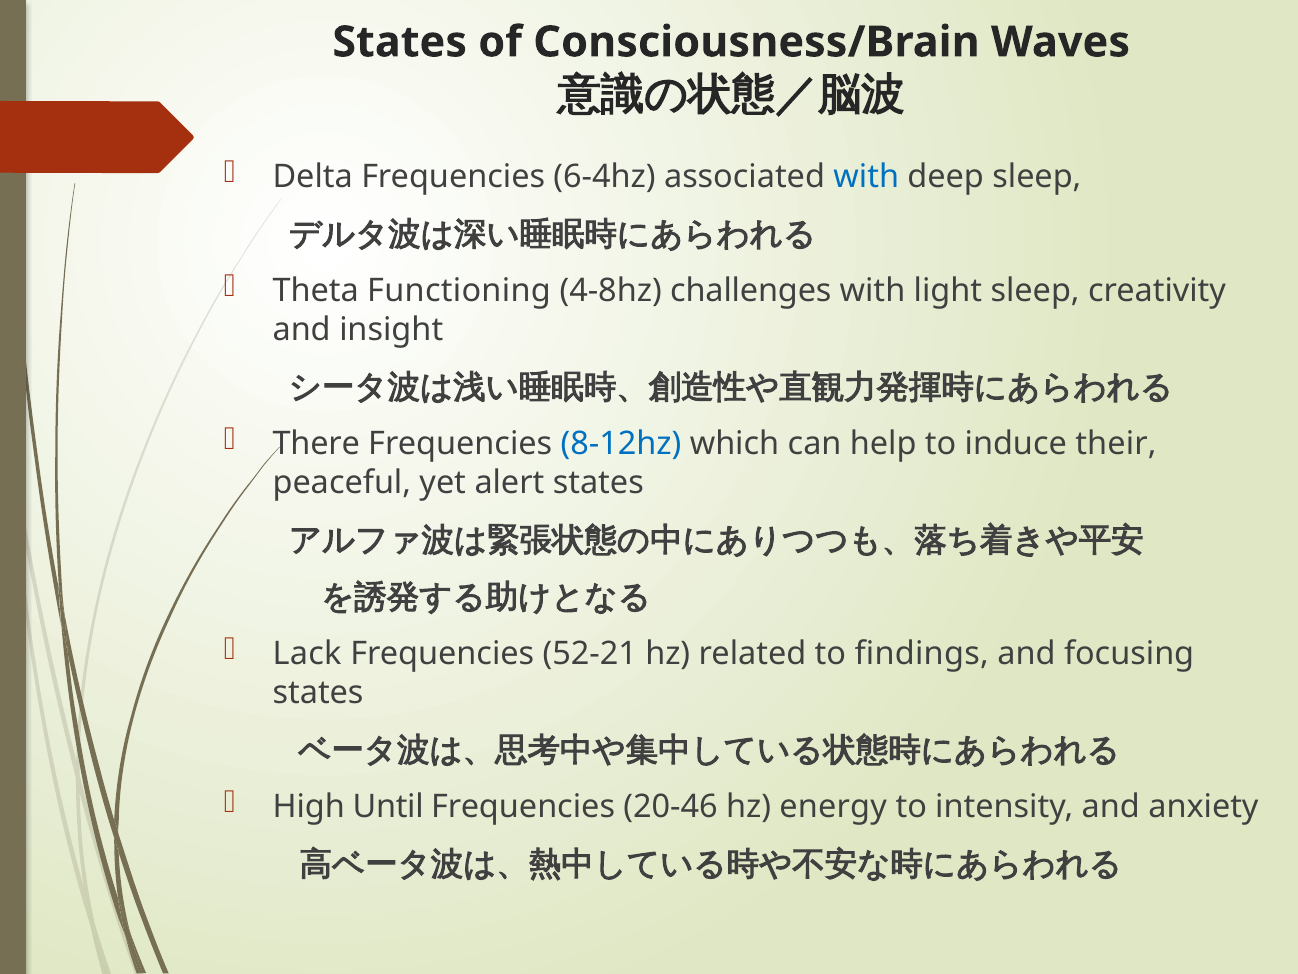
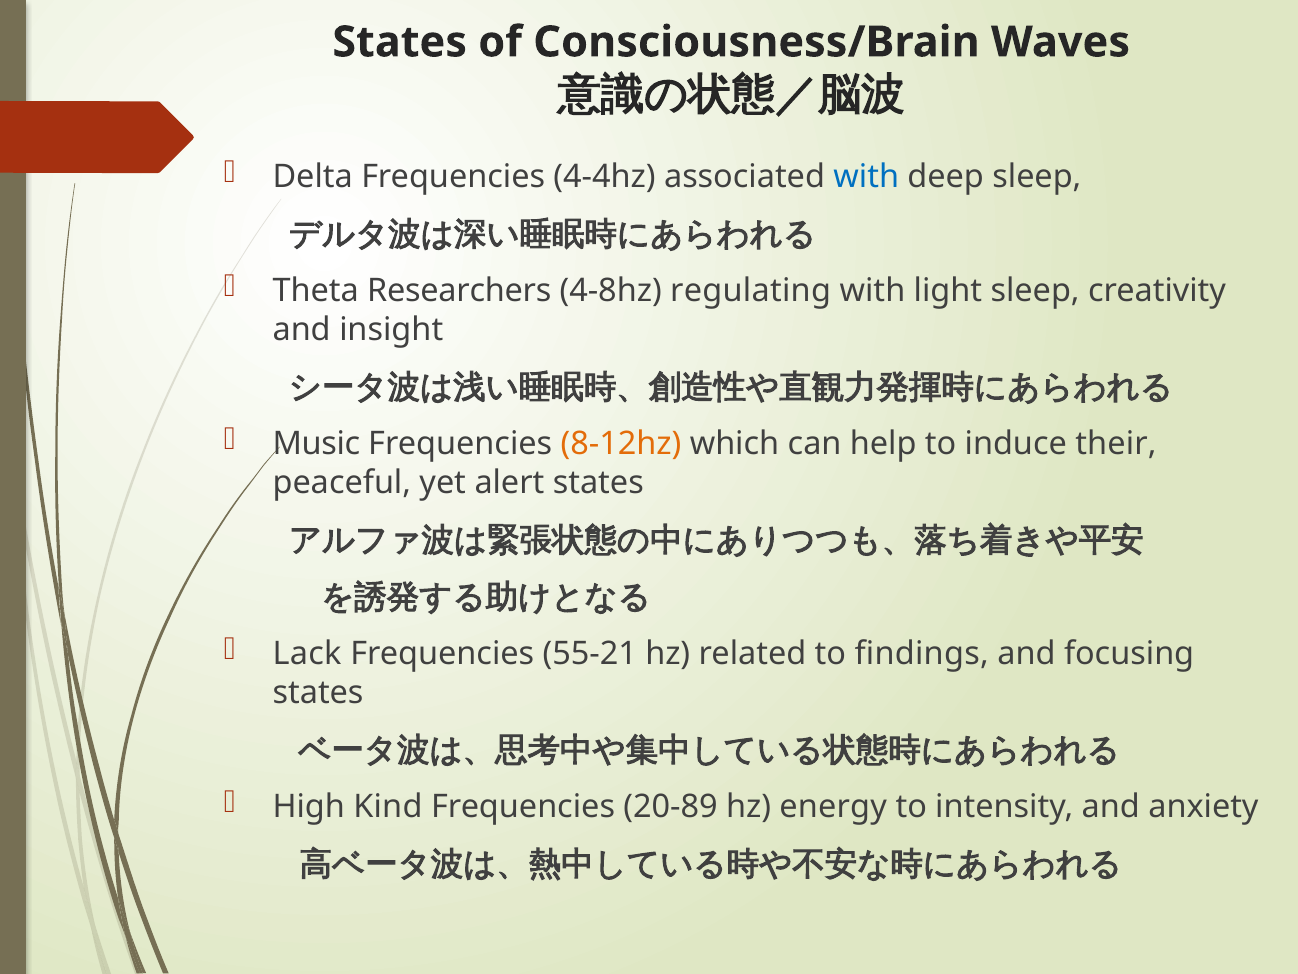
6-4hz: 6-4hz -> 4-4hz
Functioning: Functioning -> Researchers
challenges: challenges -> regulating
There: There -> Music
8-12hz colour: blue -> orange
52-21: 52-21 -> 55-21
Until: Until -> Kind
20-46: 20-46 -> 20-89
